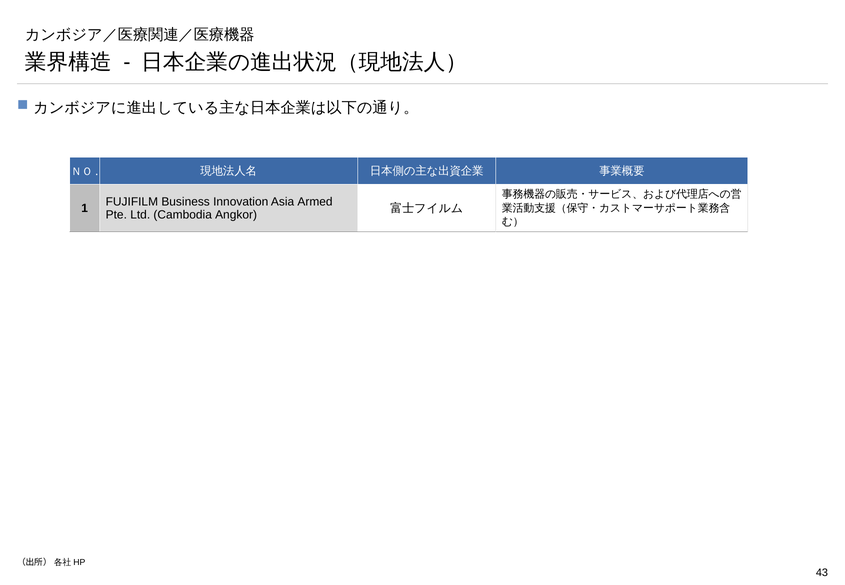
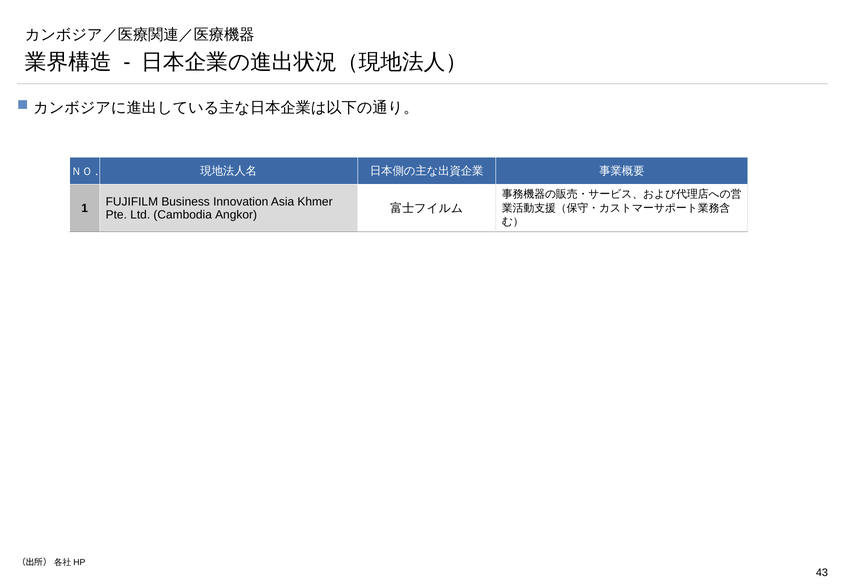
Armed: Armed -> Khmer
